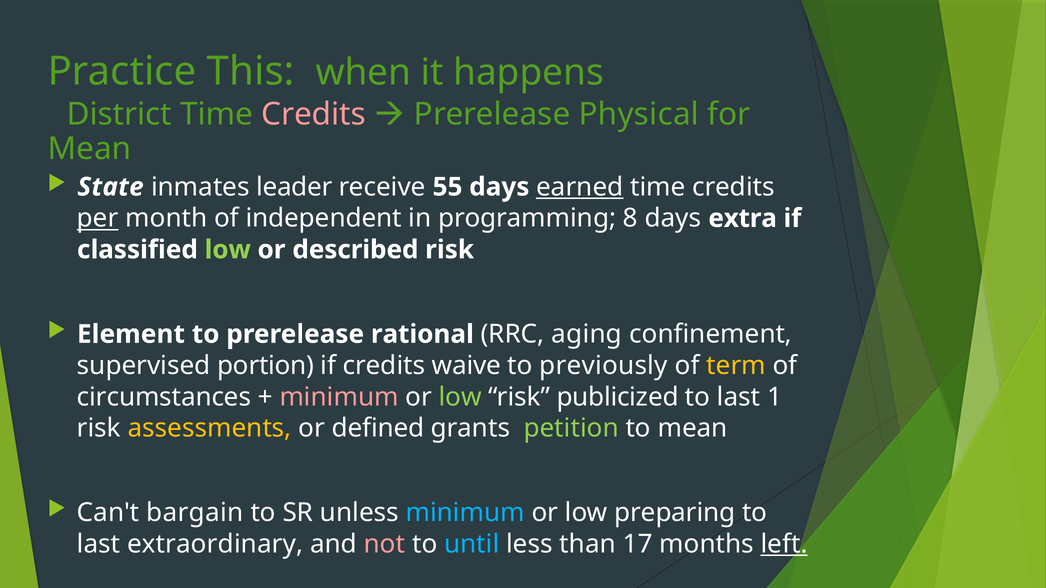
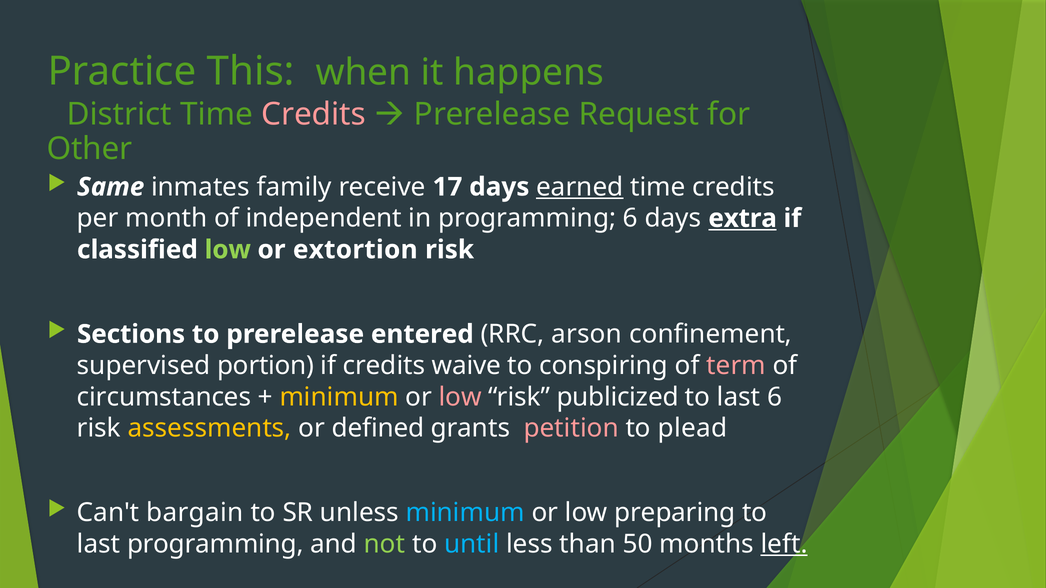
Physical: Physical -> Request
Mean at (89, 149): Mean -> Other
State: State -> Same
leader: leader -> family
55: 55 -> 17
per underline: present -> none
programming 8: 8 -> 6
extra underline: none -> present
described: described -> extortion
Element: Element -> Sections
rational: rational -> entered
aging: aging -> arson
previously: previously -> conspiring
term colour: yellow -> pink
minimum at (339, 397) colour: pink -> yellow
low at (460, 397) colour: light green -> pink
last 1: 1 -> 6
petition colour: light green -> pink
to mean: mean -> plead
last extraordinary: extraordinary -> programming
not colour: pink -> light green
17: 17 -> 50
